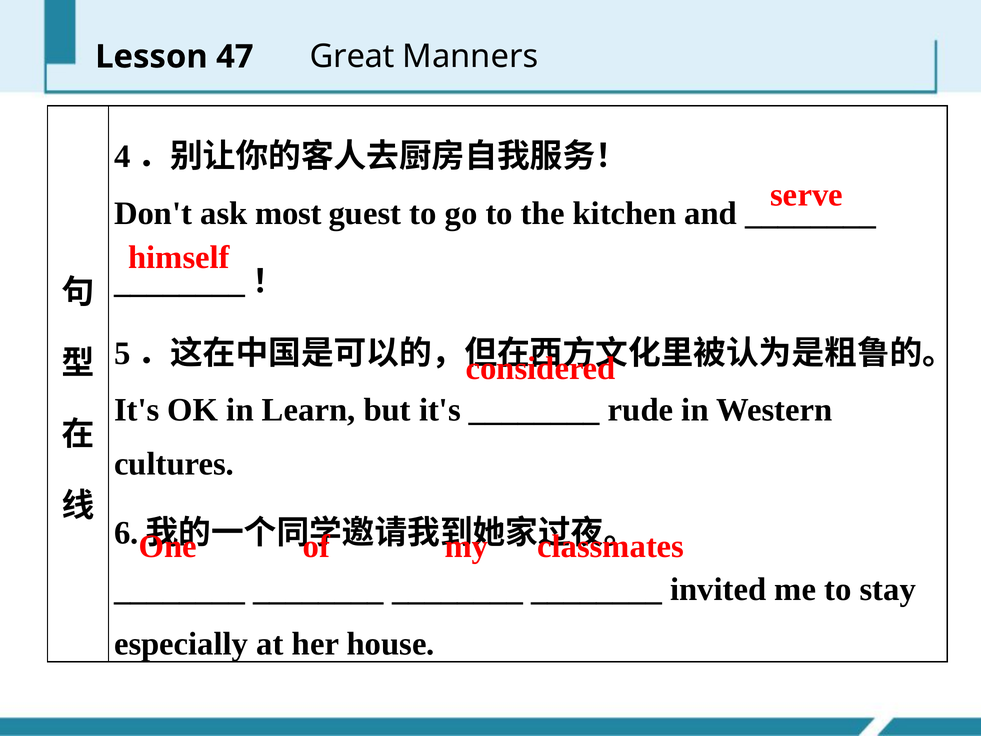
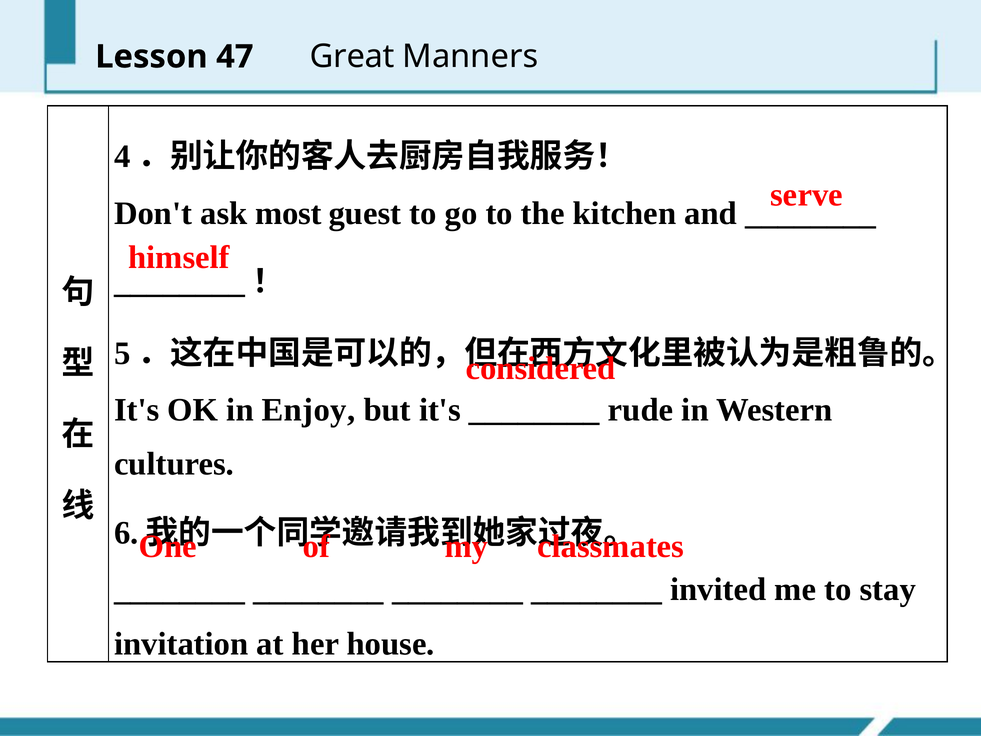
Learn: Learn -> Enjoy
especially: especially -> invitation
